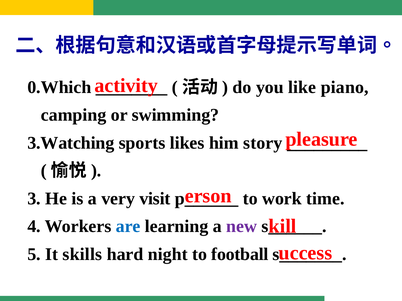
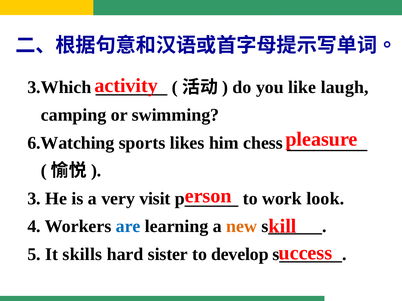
0.Which: 0.Which -> 3.Which
piano: piano -> laugh
3.Watching: 3.Watching -> 6.Watching
story: story -> chess
time: time -> look
new colour: purple -> orange
night: night -> sister
football: football -> develop
